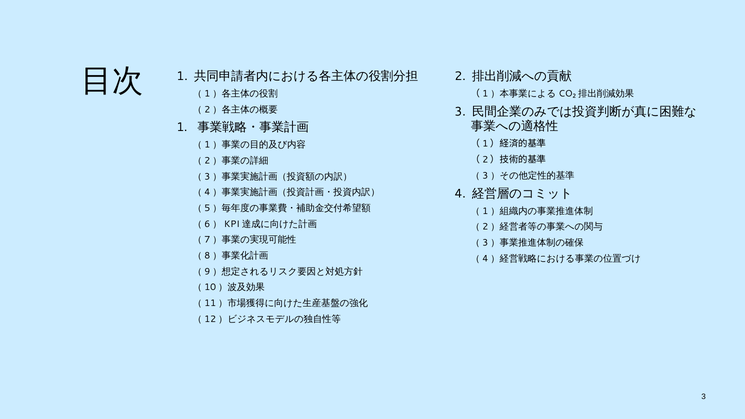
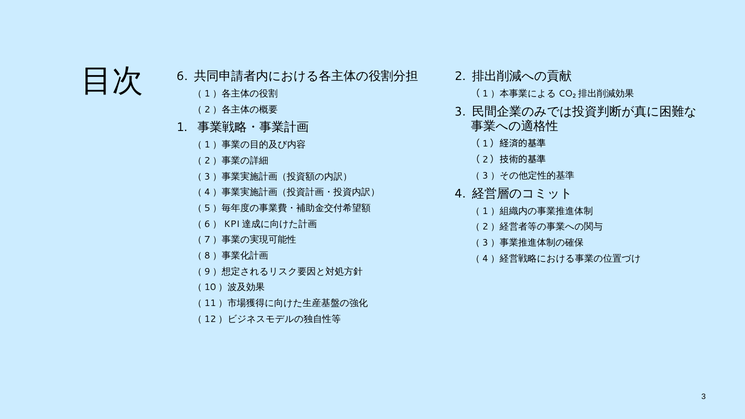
1 at (182, 76): 1 -> 6
